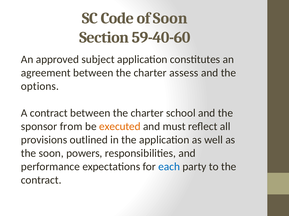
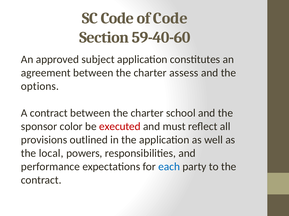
of Soon: Soon -> Code
from: from -> color
executed colour: orange -> red
the soon: soon -> local
